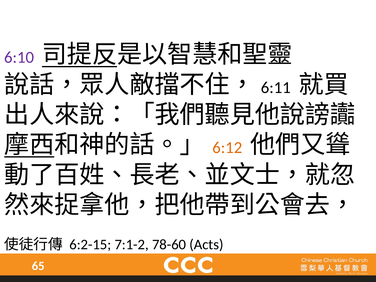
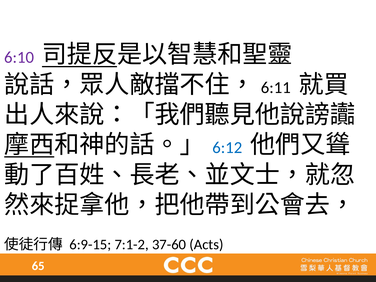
6:12 colour: orange -> blue
6:2-15: 6:2-15 -> 6:9-15
78-60: 78-60 -> 37-60
